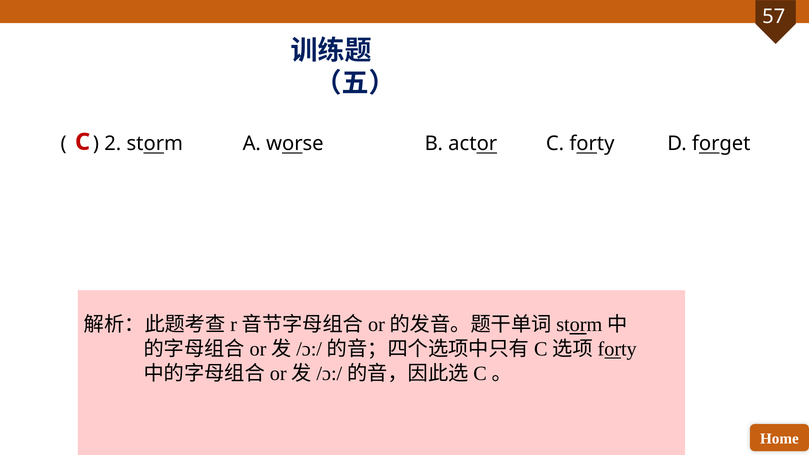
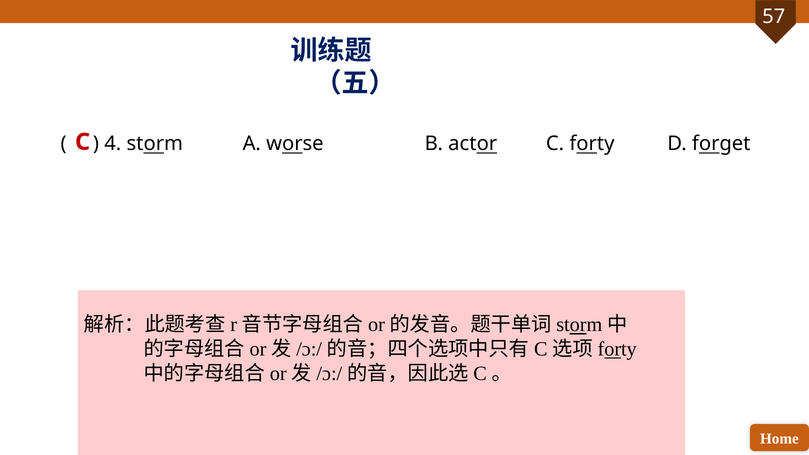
2: 2 -> 4
